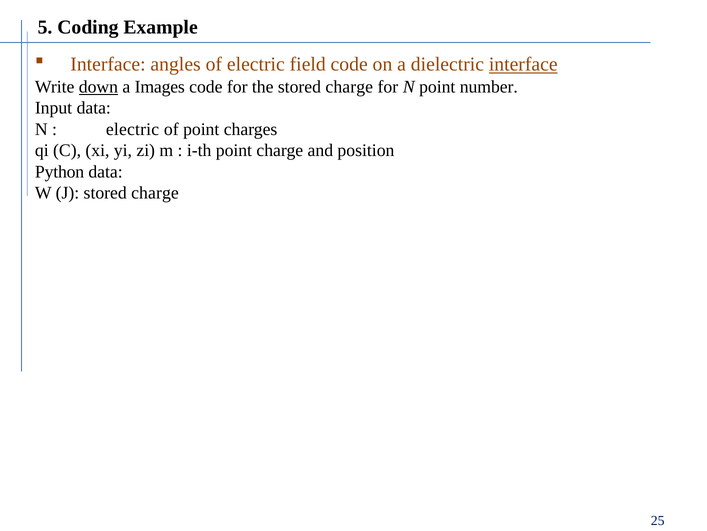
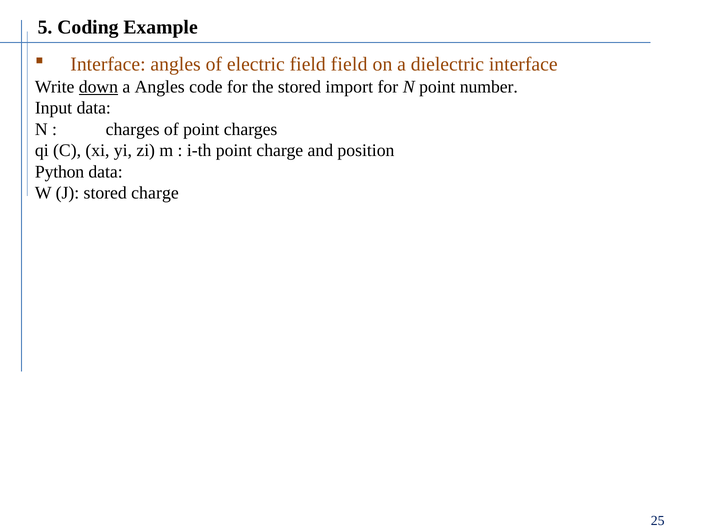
field code: code -> field
interface at (523, 64) underline: present -> none
a Images: Images -> Angles
the stored charge: charge -> import
electric at (133, 129): electric -> charges
